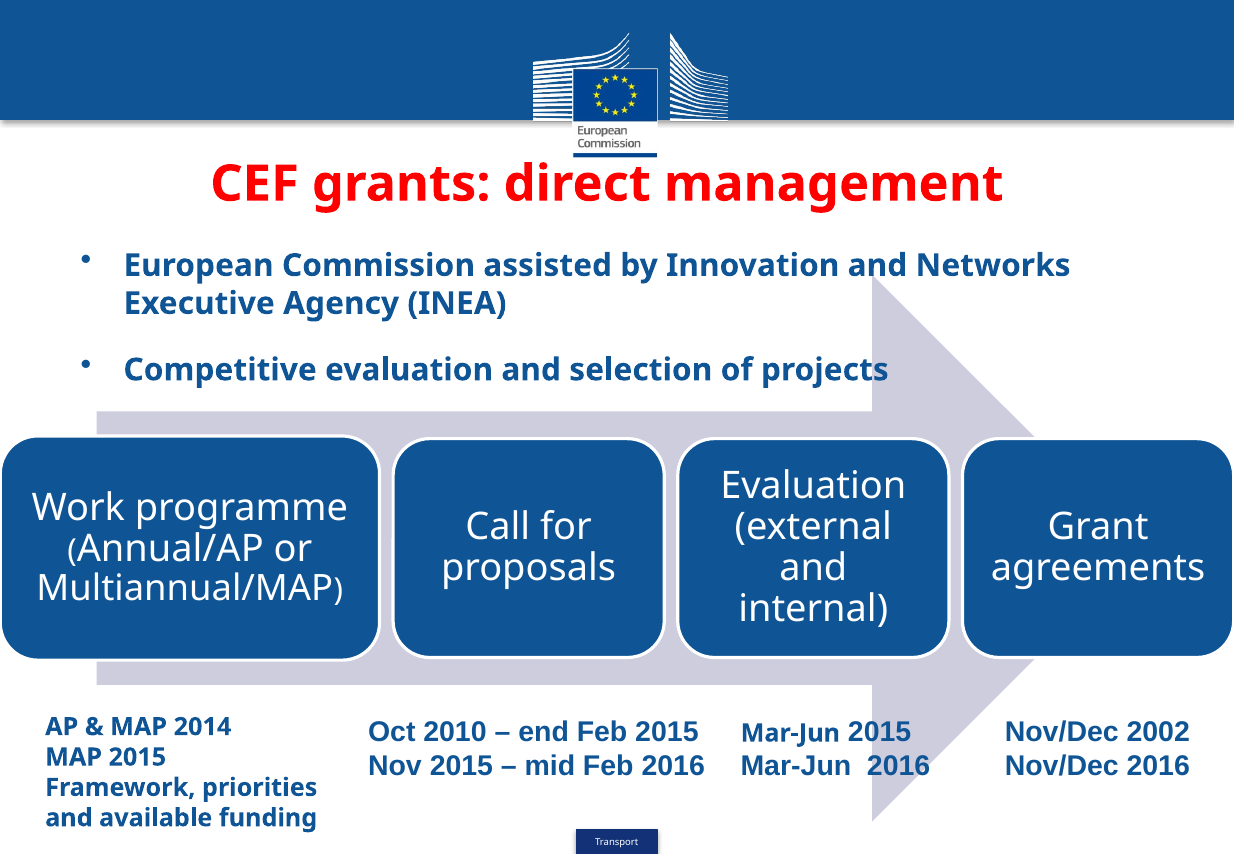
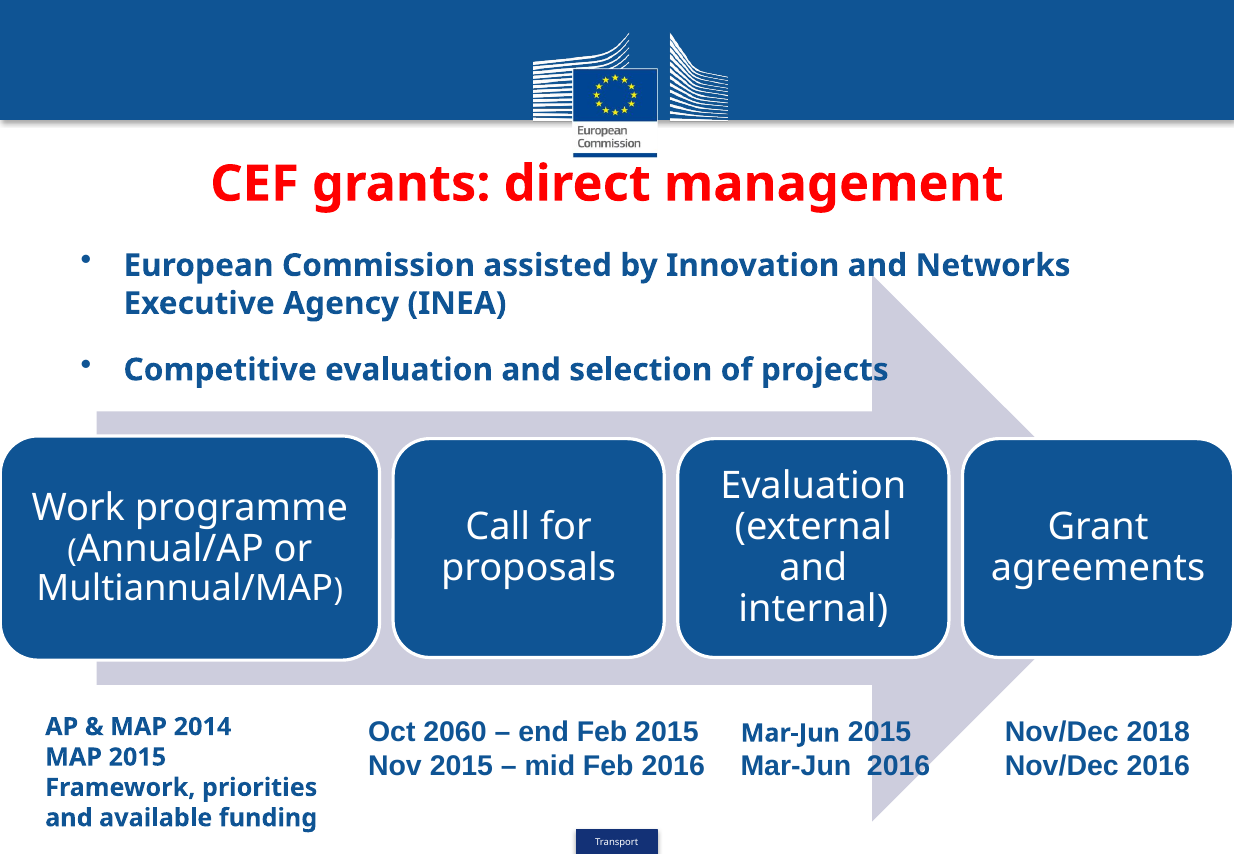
2010: 2010 -> 2060
2002: 2002 -> 2018
